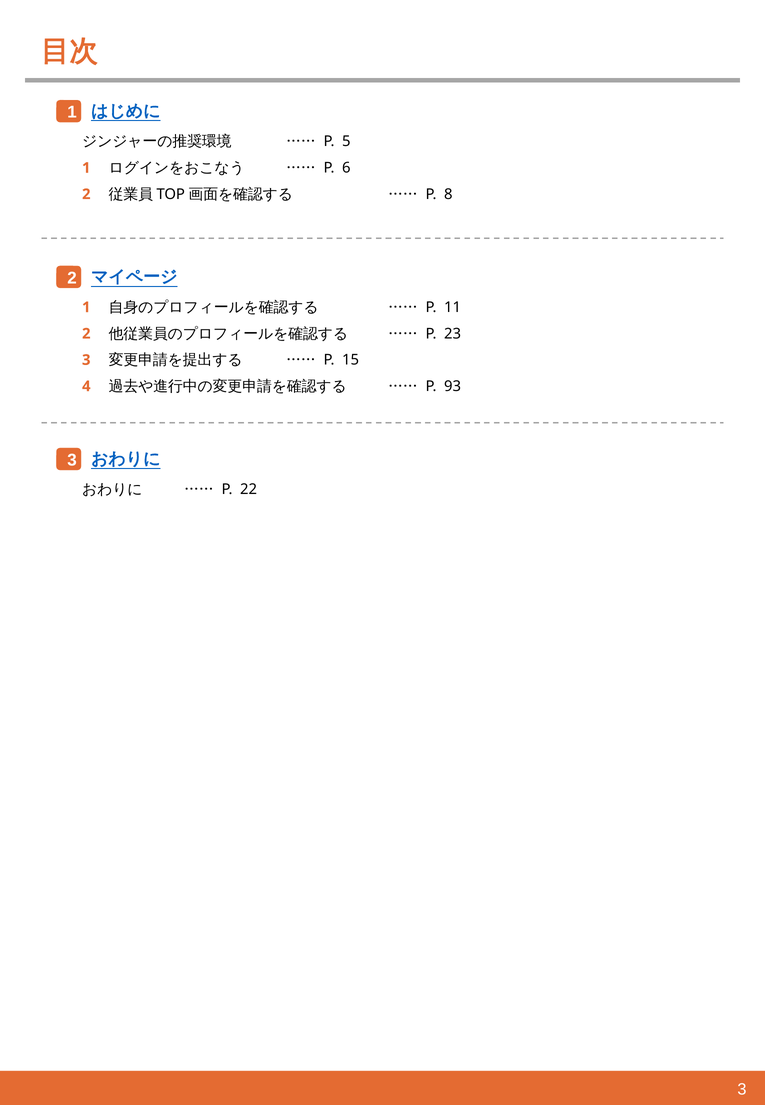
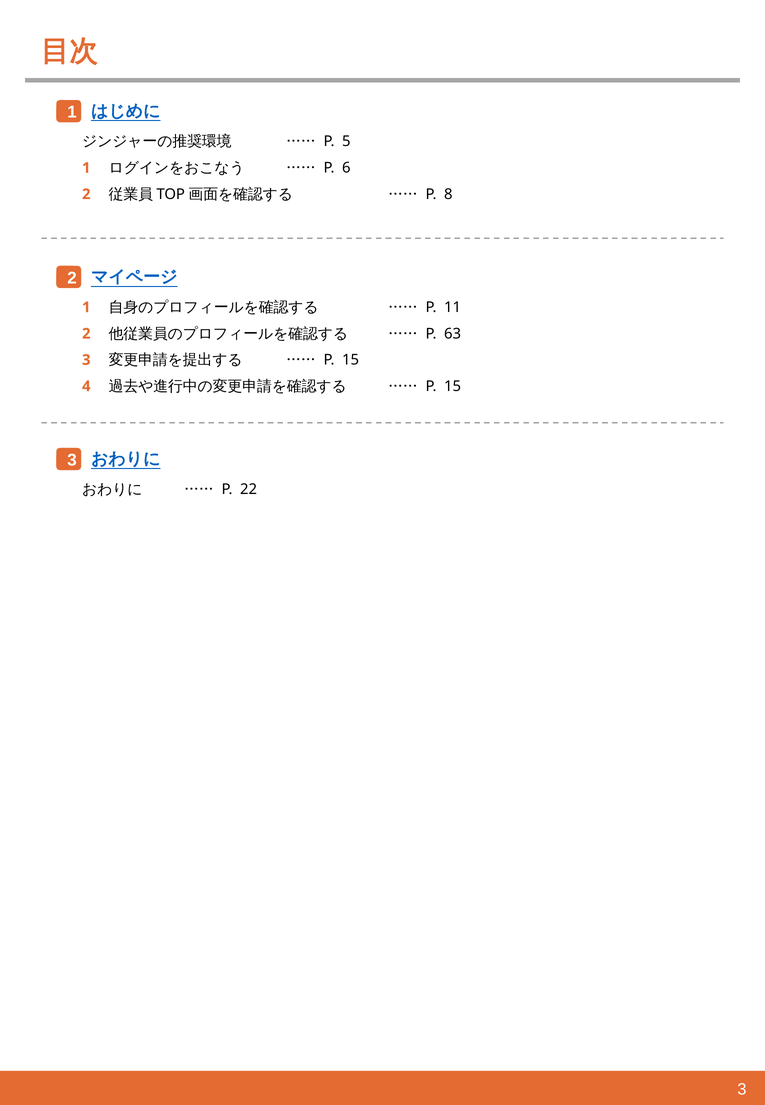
23: 23 -> 63
93 at (453, 386): 93 -> 15
